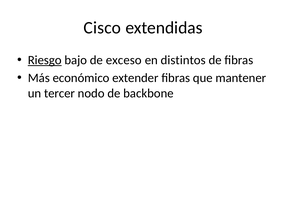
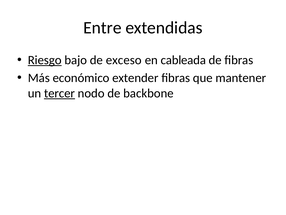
Cisco: Cisco -> Entre
distintos: distintos -> cableada
tercer underline: none -> present
